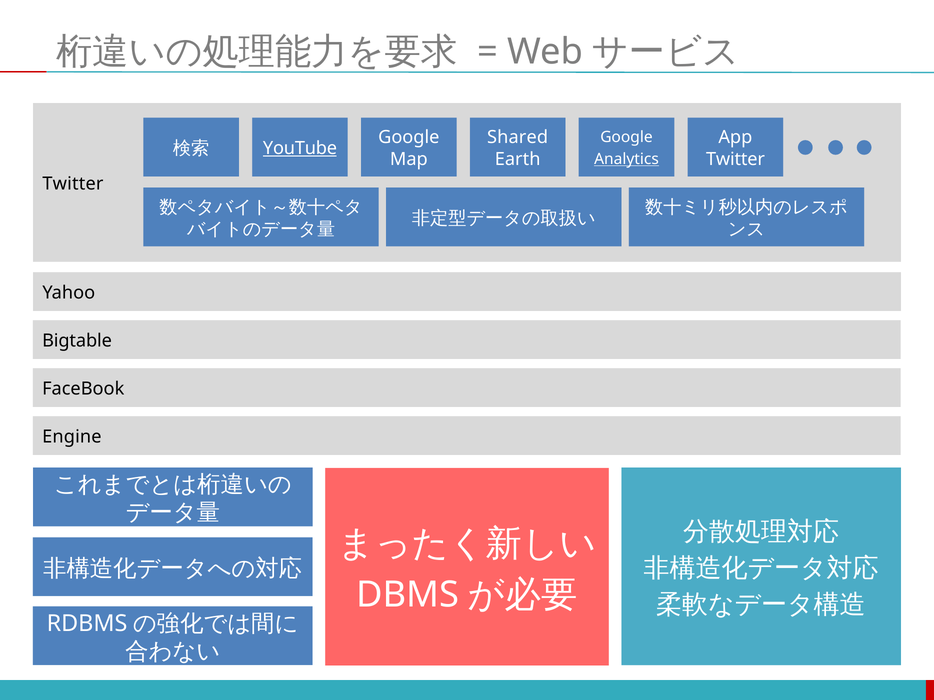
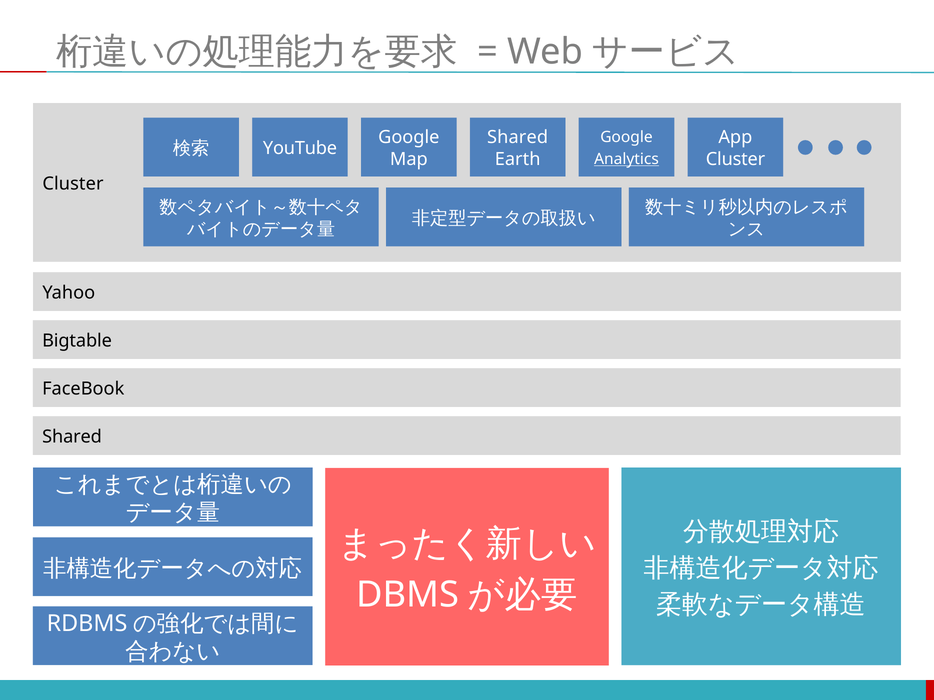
YouTube underline: present -> none
Twitter at (735, 159): Twitter -> Cluster
Twitter at (73, 184): Twitter -> Cluster
Engine at (72, 437): Engine -> Shared
